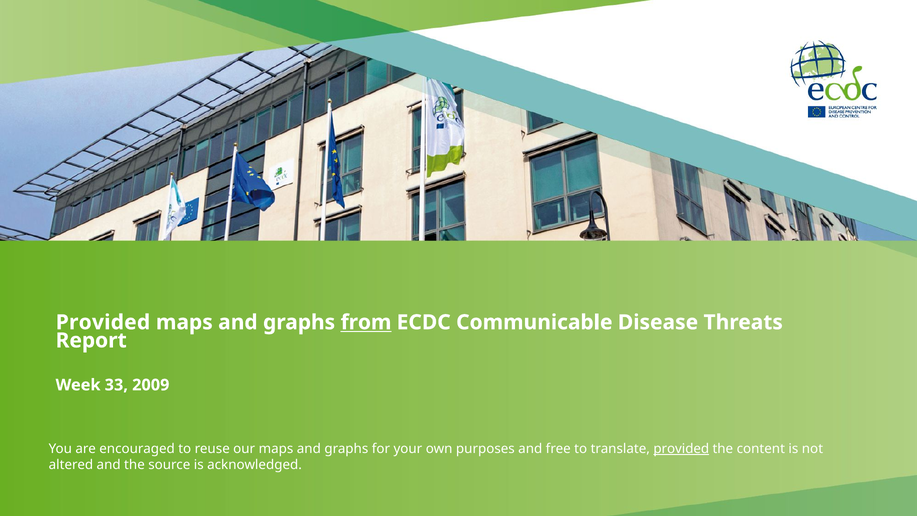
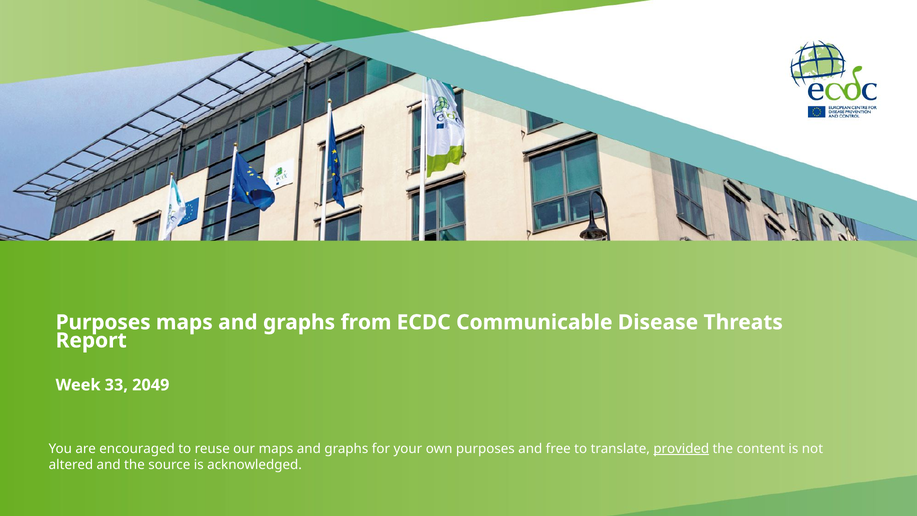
Provided at (103, 322): Provided -> Purposes
from underline: present -> none
2009: 2009 -> 2049
